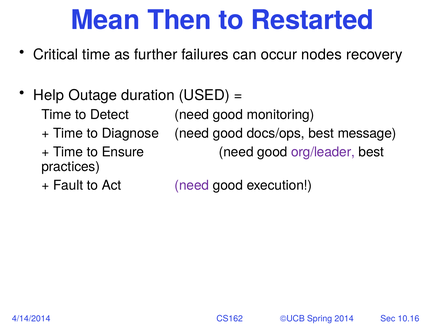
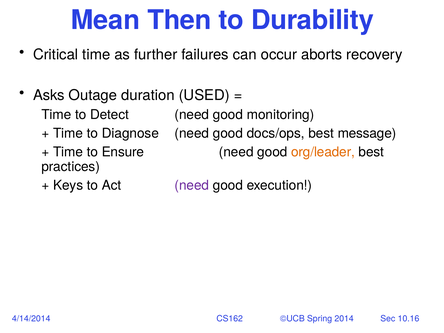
Restarted: Restarted -> Durability
nodes: nodes -> aborts
Help: Help -> Asks
org/leader colour: purple -> orange
Fault: Fault -> Keys
